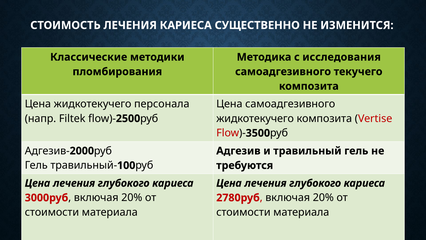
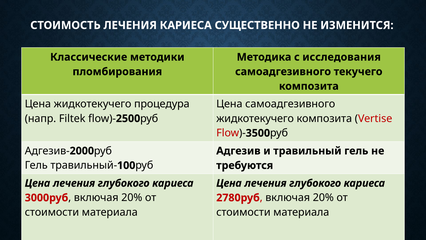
персонала: персонала -> процедура
